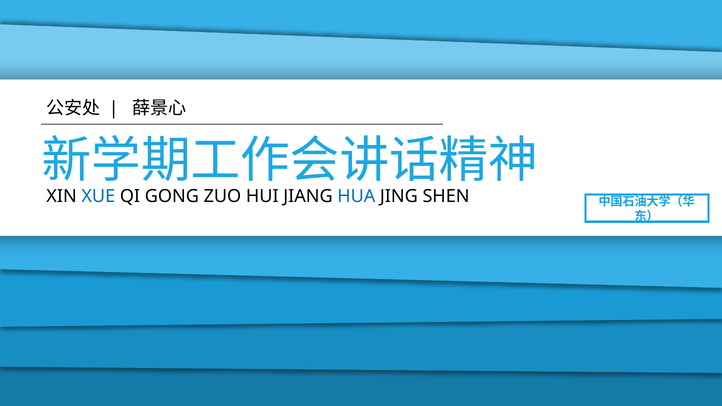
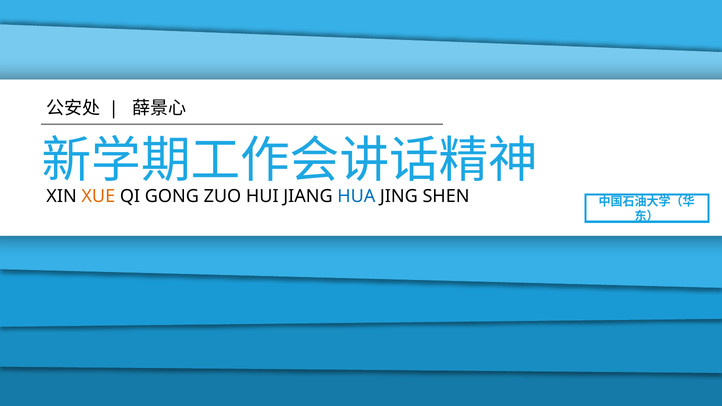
XUE colour: blue -> orange
